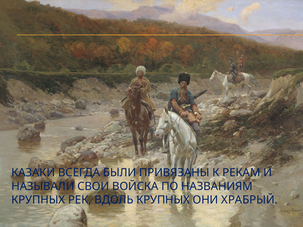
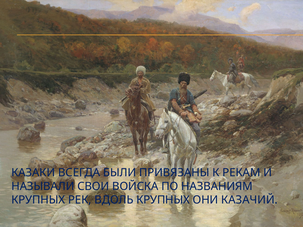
ХРАБРЫЙ: ХРАБРЫЙ -> КАЗАЧИЙ
